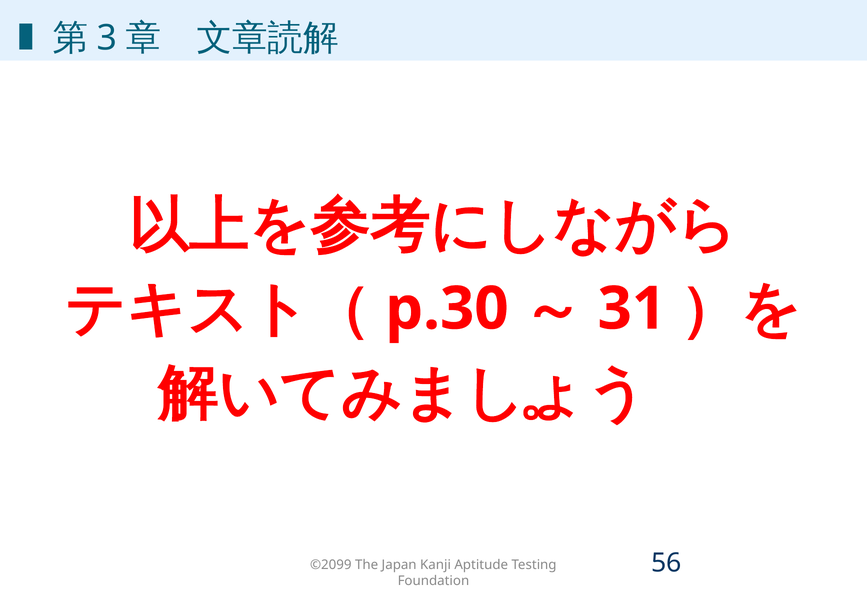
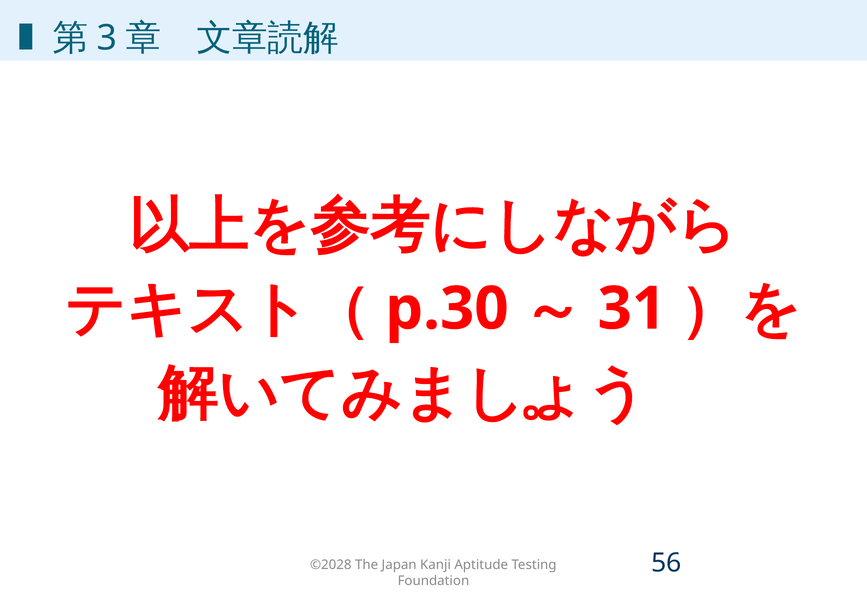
©2099: ©2099 -> ©2028
